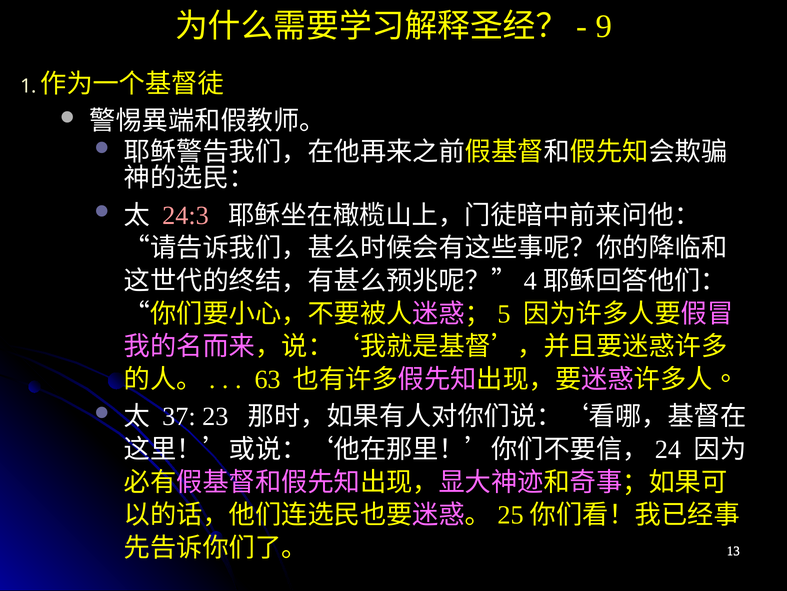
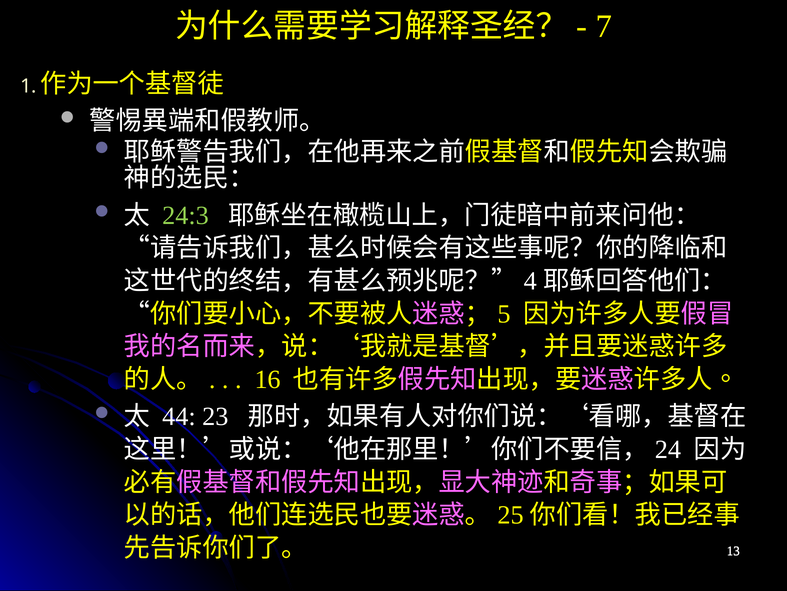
9: 9 -> 7
24:3 colour: pink -> light green
63: 63 -> 16
37: 37 -> 44
